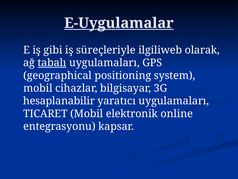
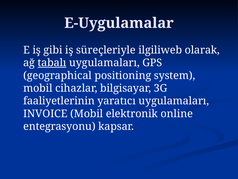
E-Uygulamalar underline: present -> none
hesaplanabilir: hesaplanabilir -> faaliyetlerinin
TICARET: TICARET -> INVOICE
